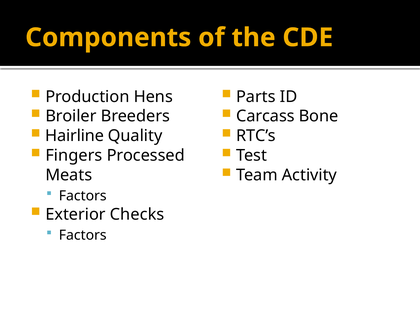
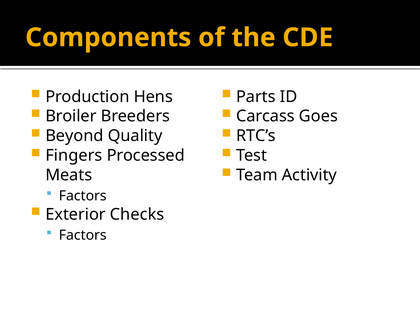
Bone: Bone -> Goes
Hairline: Hairline -> Beyond
